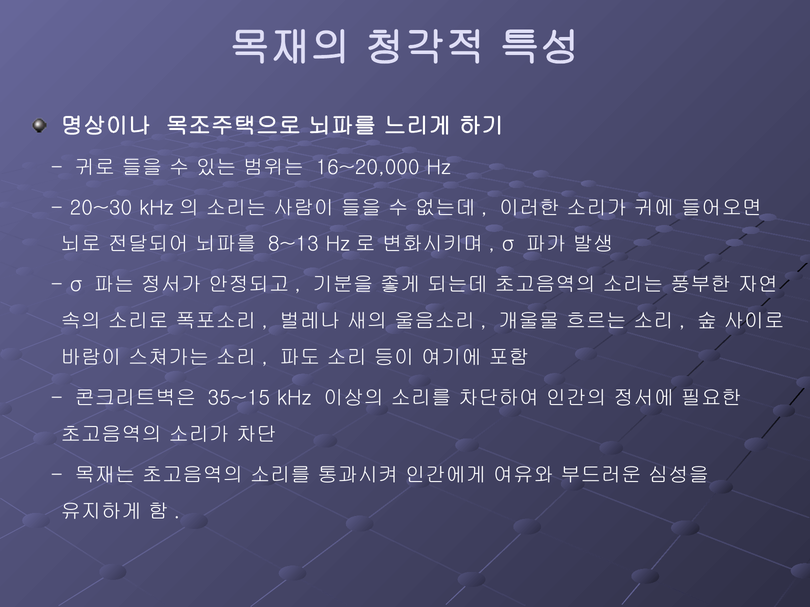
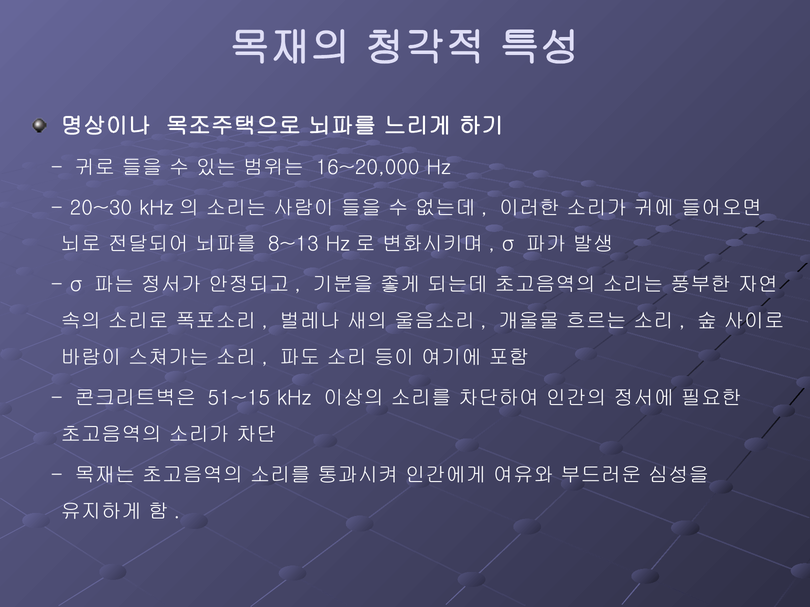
35~15: 35~15 -> 51~15
